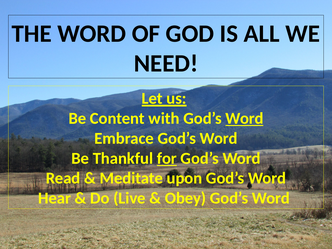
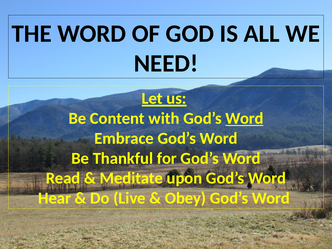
for underline: present -> none
